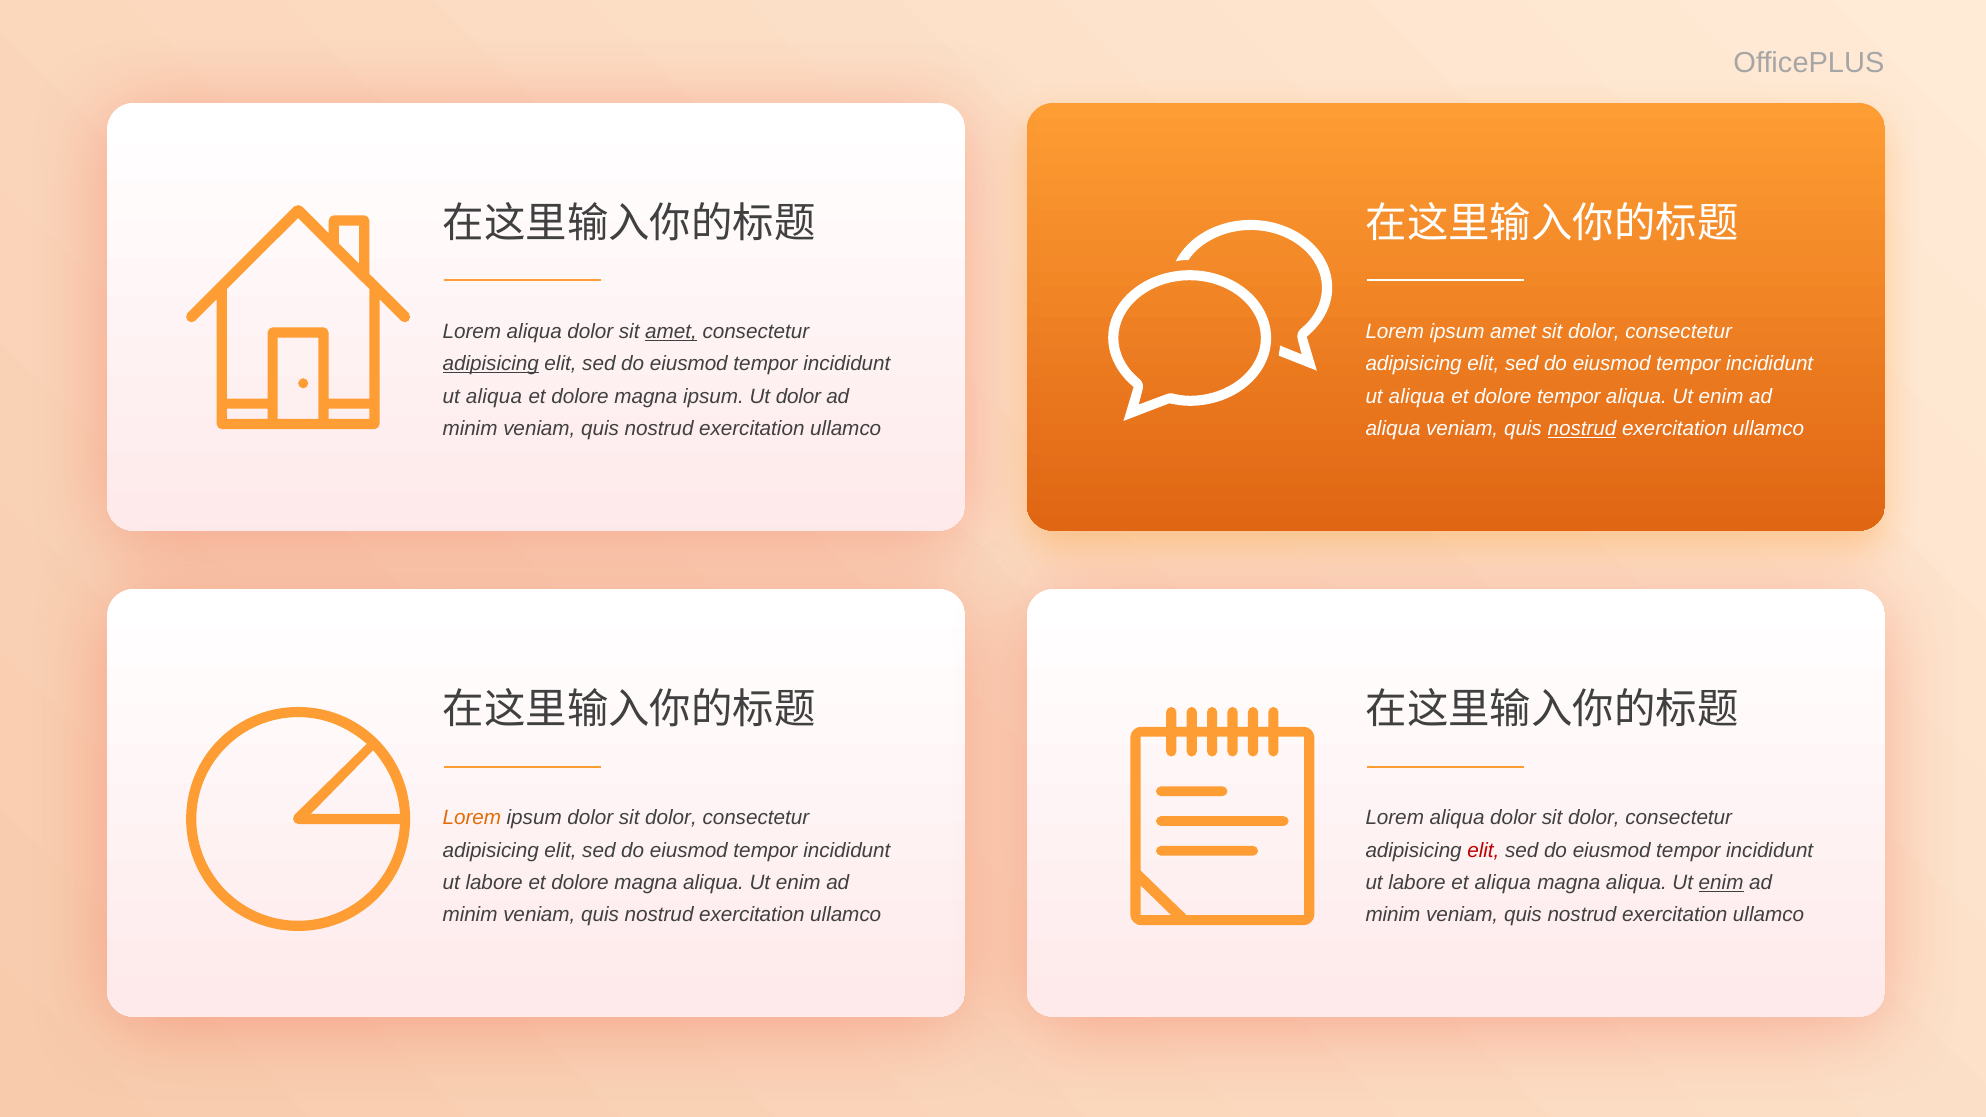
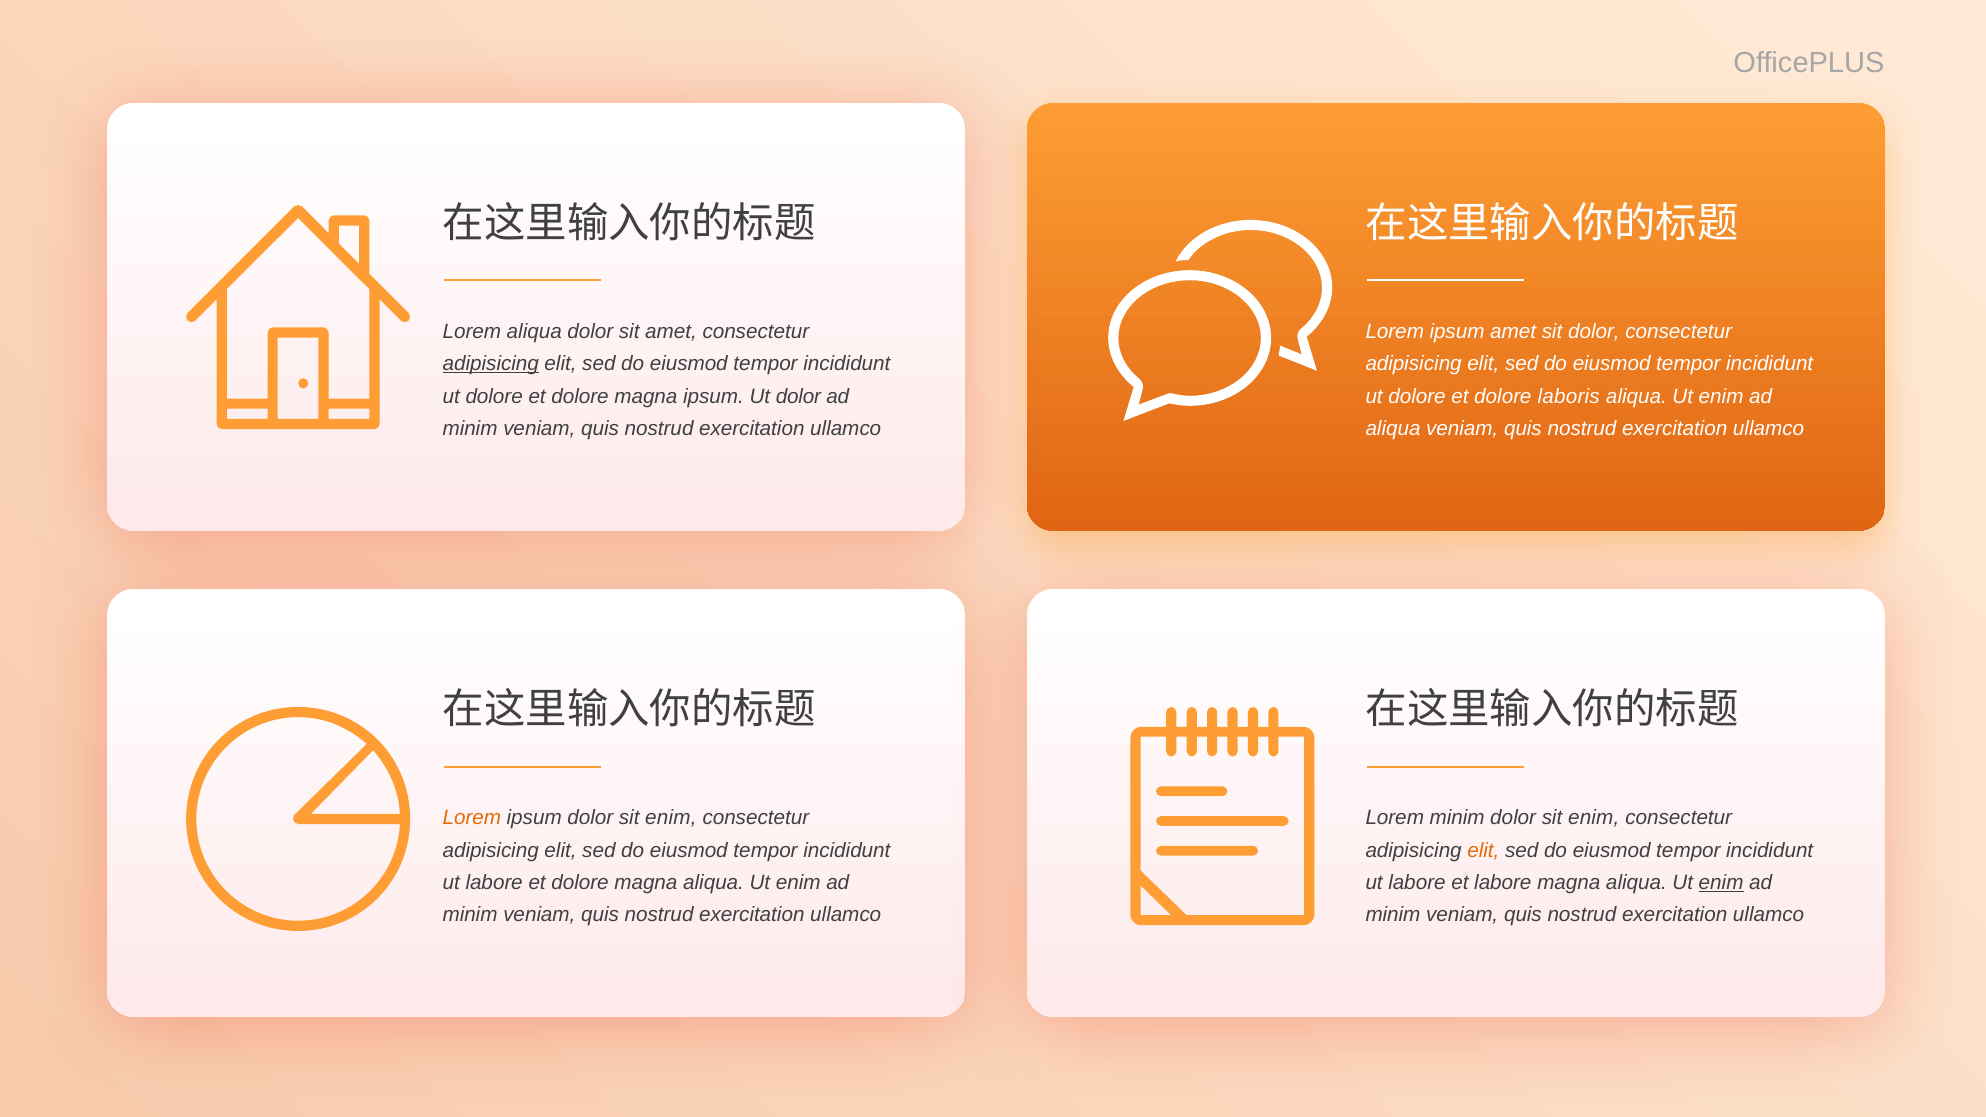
amet at (671, 332) underline: present -> none
aliqua at (494, 396): aliqua -> dolore
aliqua at (1417, 396): aliqua -> dolore
dolore tempor: tempor -> laboris
nostrud at (1582, 429) underline: present -> none
ipsum dolor sit dolor: dolor -> enim
aliqua at (1457, 818): aliqua -> minim
dolor at (1594, 818): dolor -> enim
elit at (1483, 850) colour: red -> orange
et aliqua: aliqua -> labore
